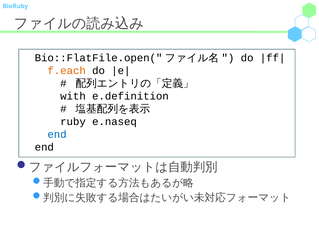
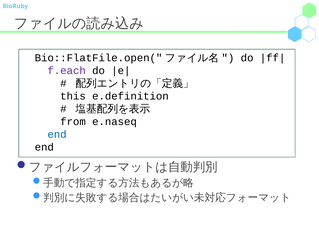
f.each colour: orange -> purple
with: with -> this
ruby: ruby -> from
